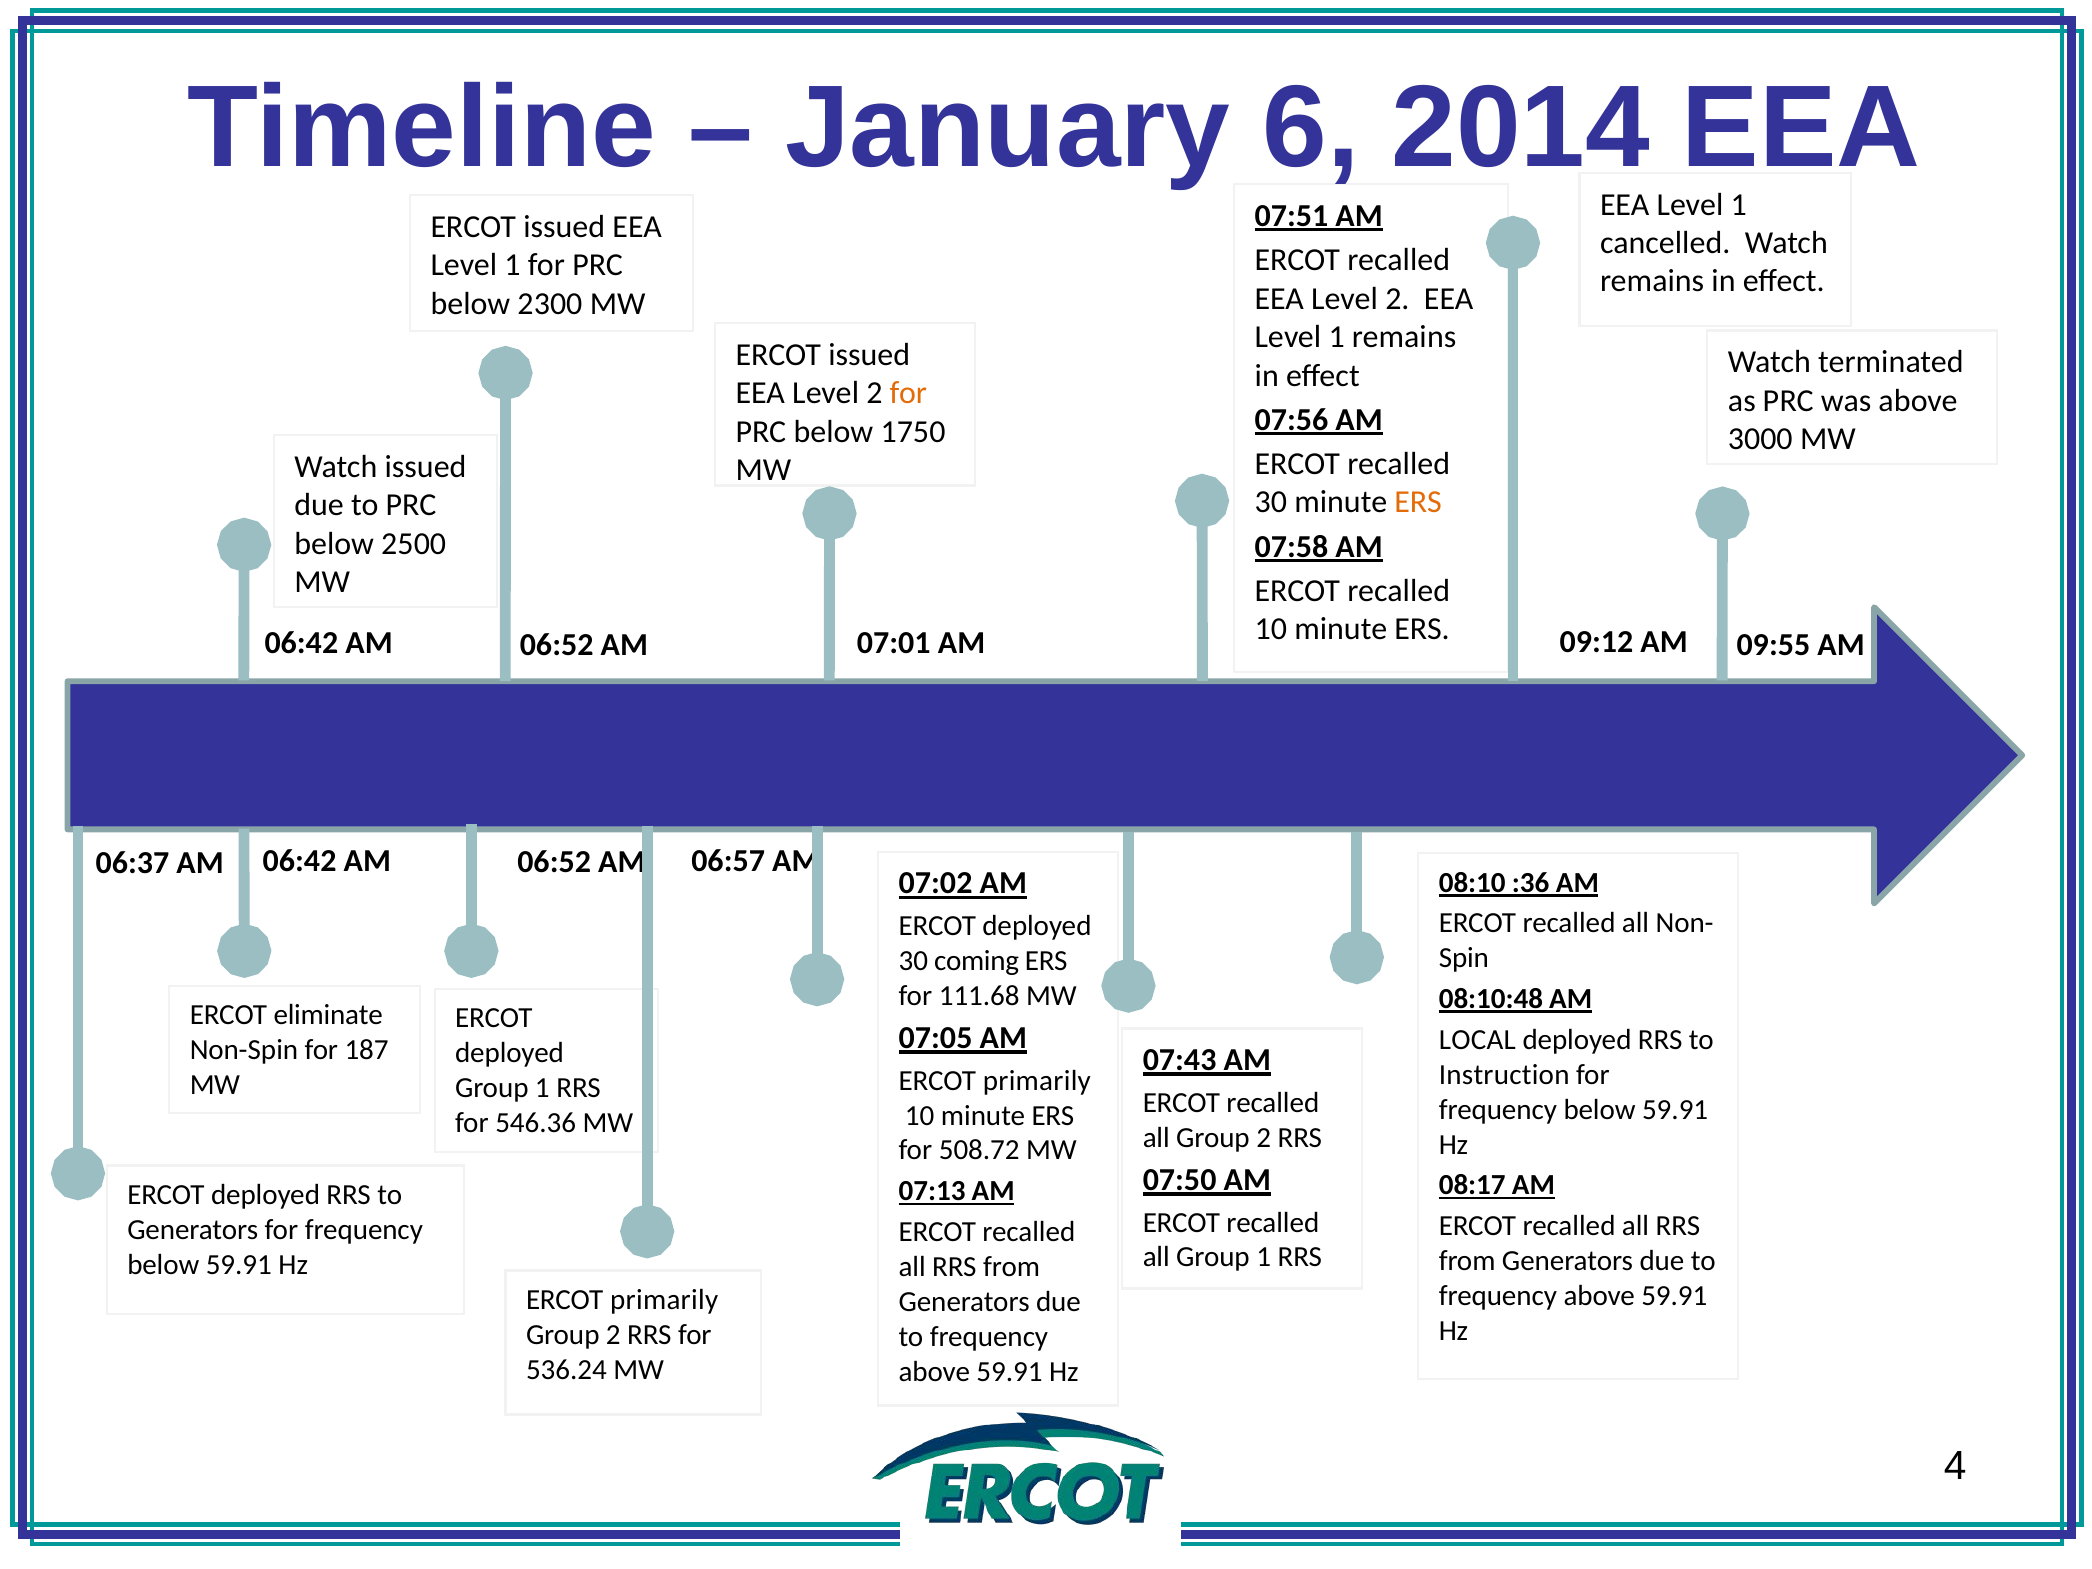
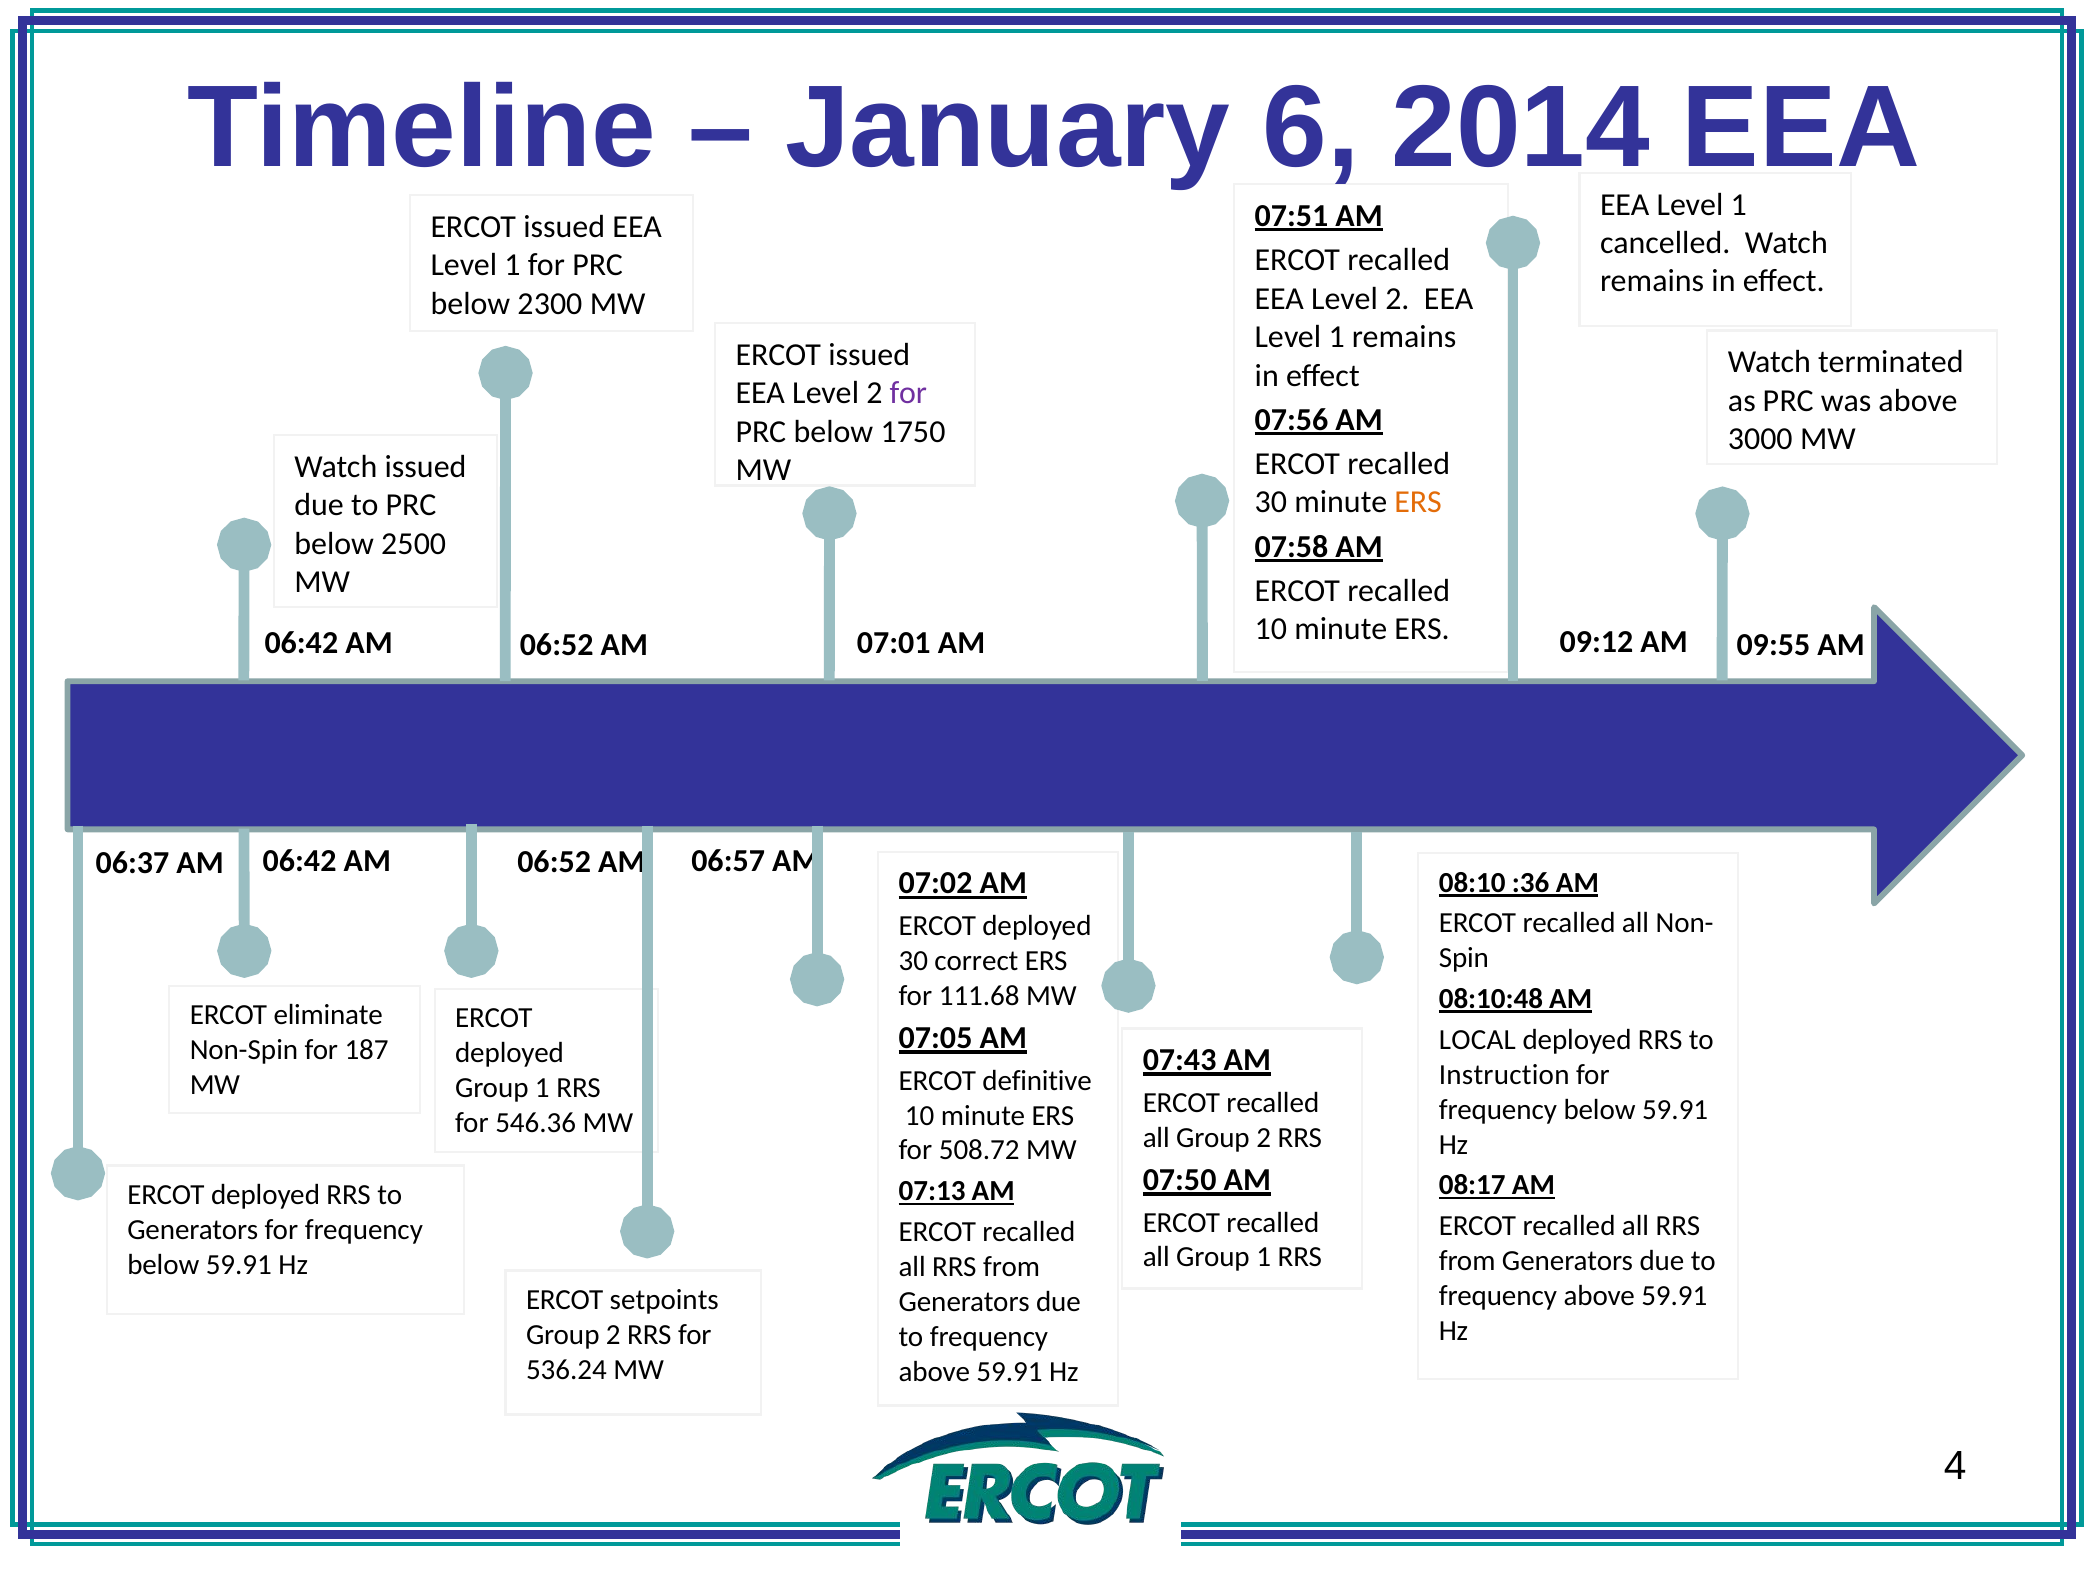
for at (908, 393) colour: orange -> purple
coming: coming -> correct
primarily at (1037, 1081): primarily -> definitive
primarily at (664, 1300): primarily -> setpoints
